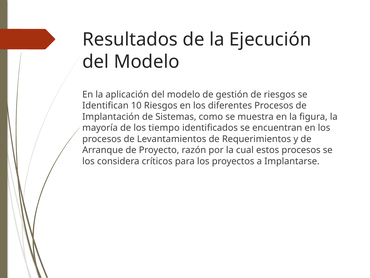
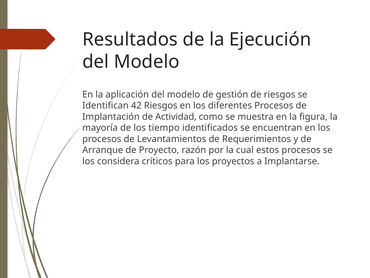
10: 10 -> 42
Sistemas: Sistemas -> Actividad
